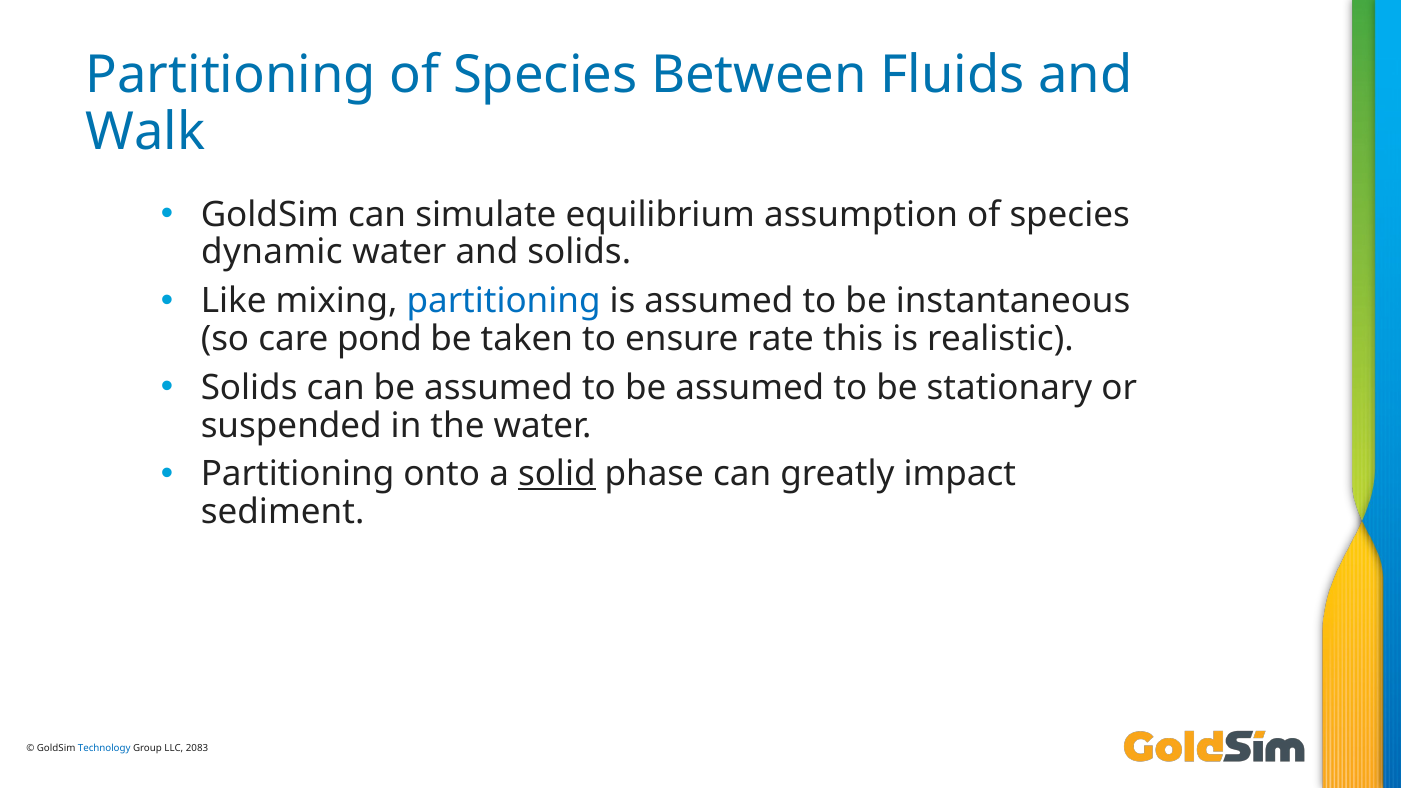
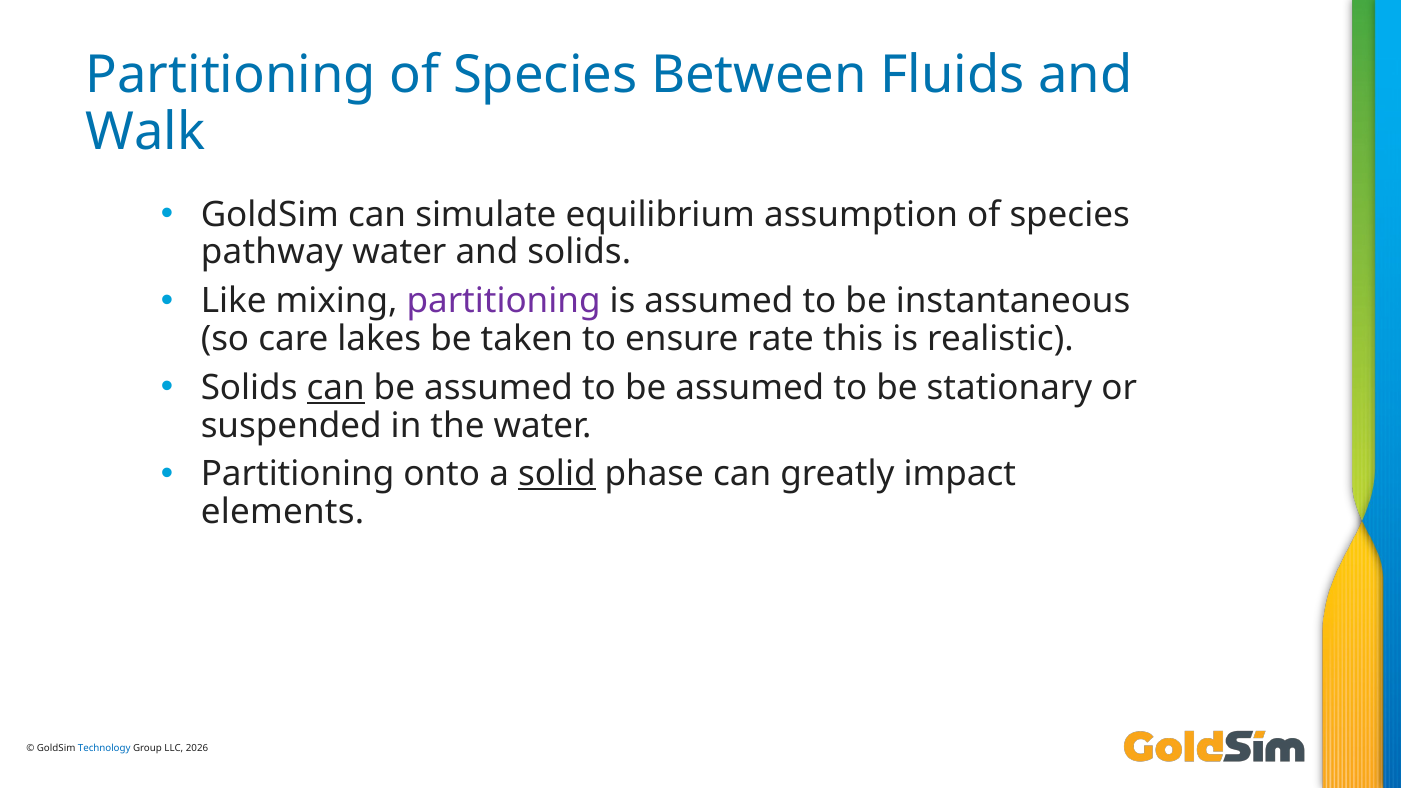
dynamic: dynamic -> pathway
partitioning at (504, 301) colour: blue -> purple
pond: pond -> lakes
can at (336, 388) underline: none -> present
sediment: sediment -> elements
2083: 2083 -> 2026
